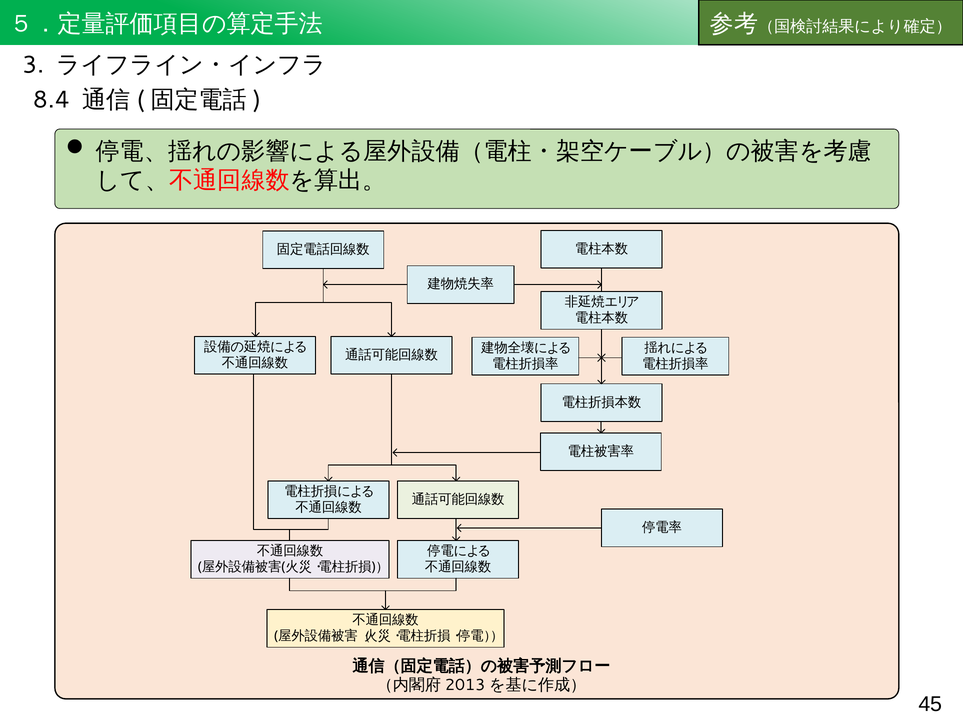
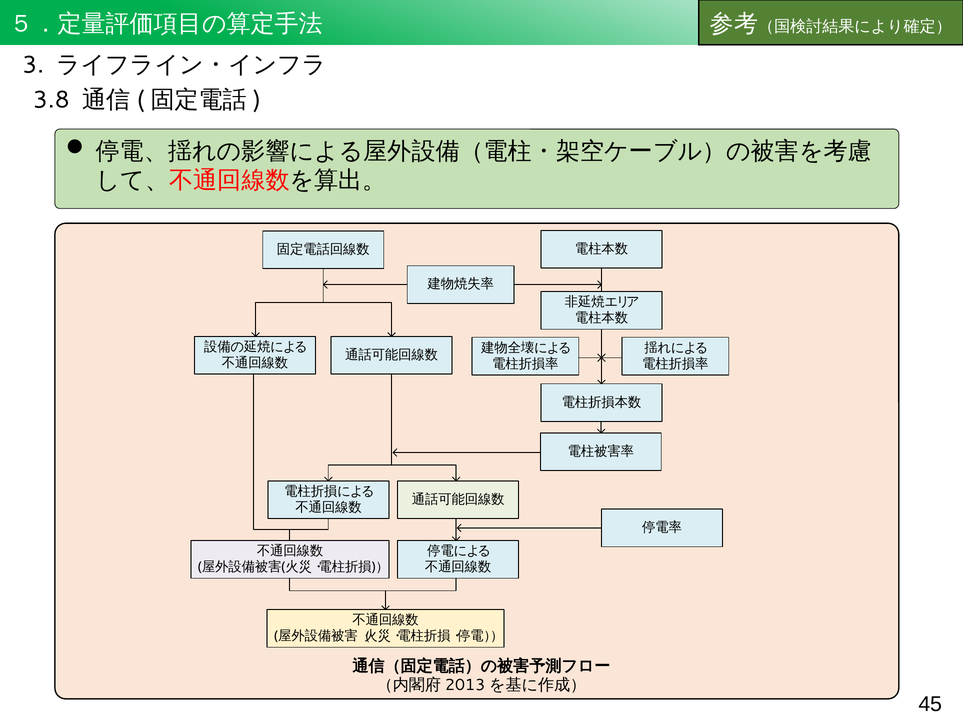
8.4: 8.4 -> 3.8
